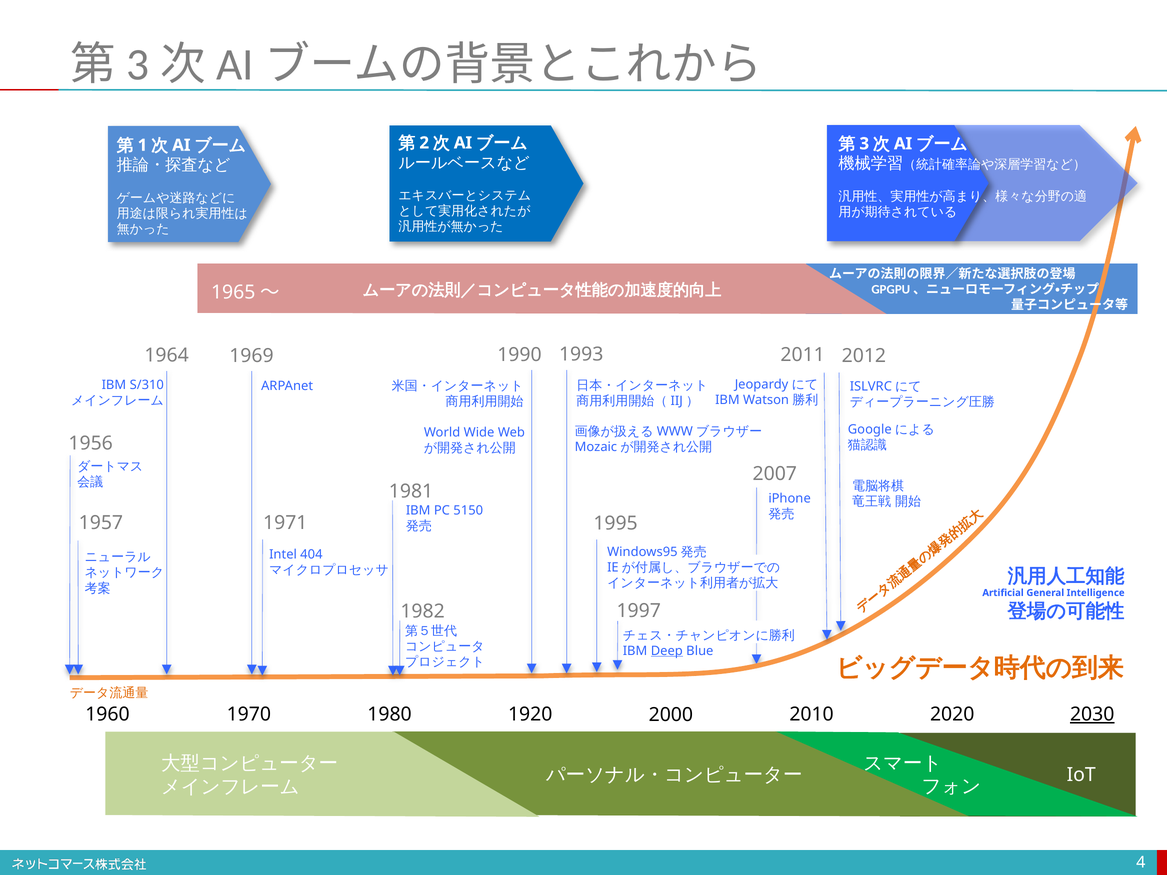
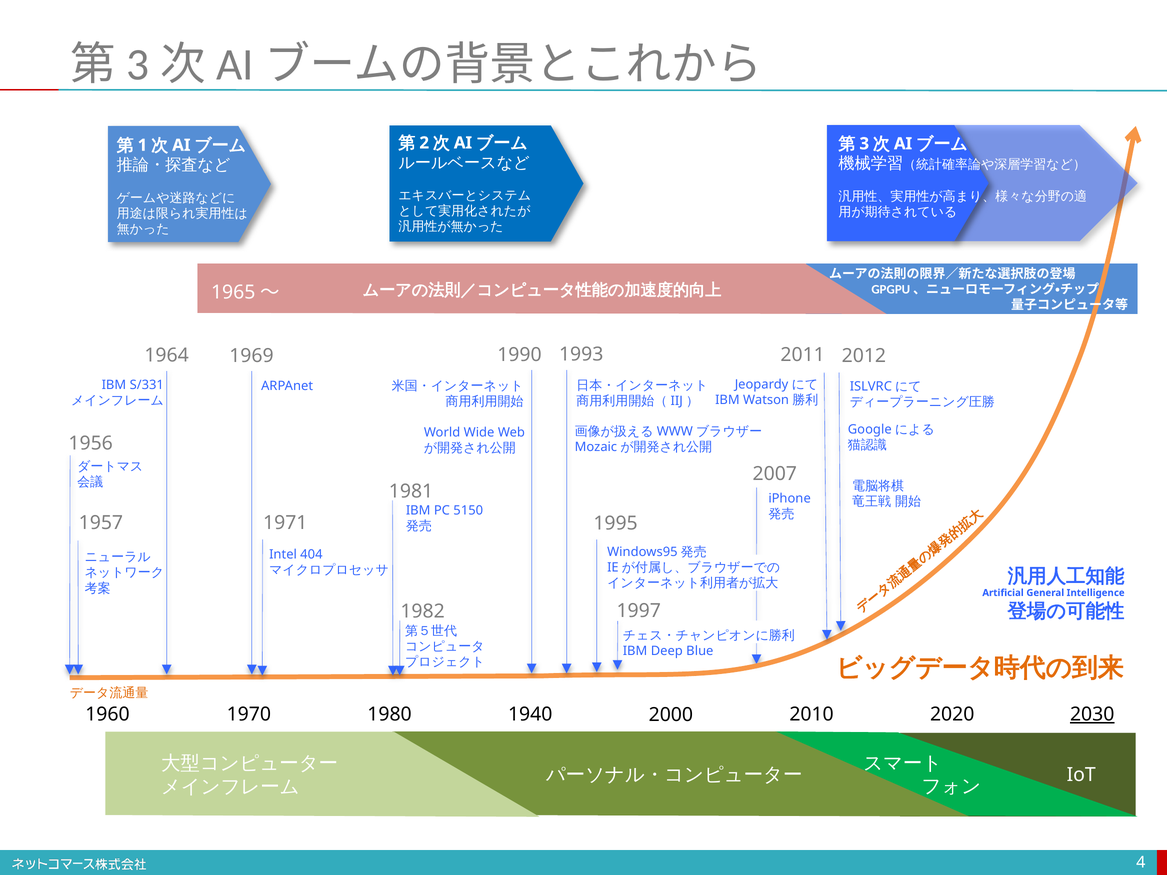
S/310: S/310 -> S/331
Deep underline: present -> none
1920: 1920 -> 1940
